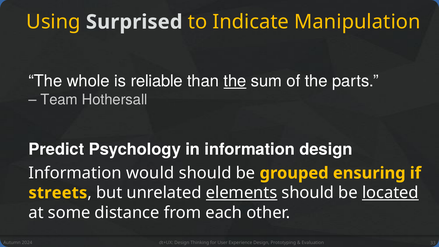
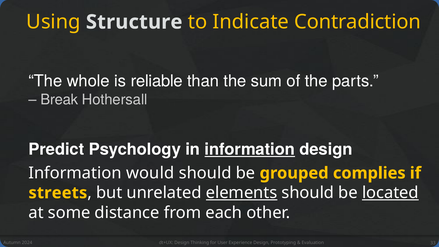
Surprised: Surprised -> Structure
Manipulation: Manipulation -> Contradiction
the at (235, 81) underline: present -> none
Team: Team -> Break
information at (250, 149) underline: none -> present
ensuring: ensuring -> complies
